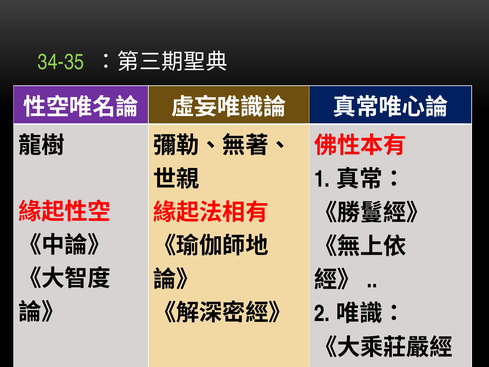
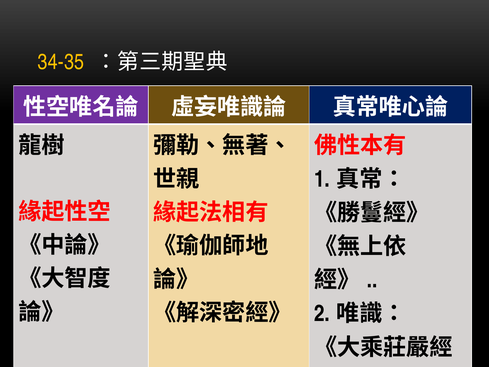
34-35 colour: light green -> yellow
